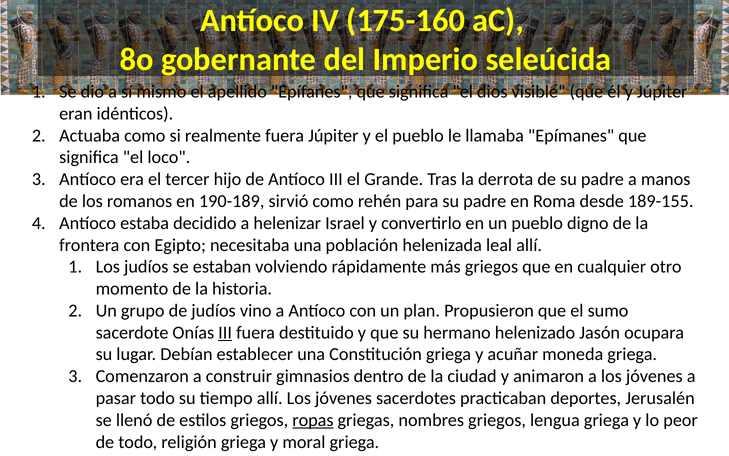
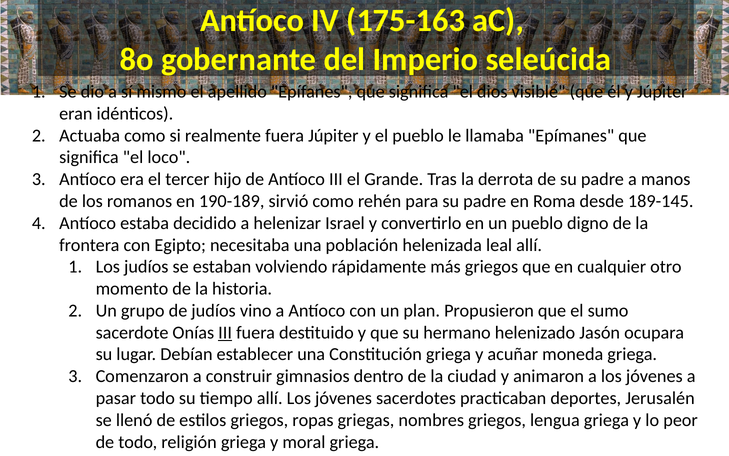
175-160: 175-160 -> 175-163
189-155: 189-155 -> 189-145
ropas underline: present -> none
